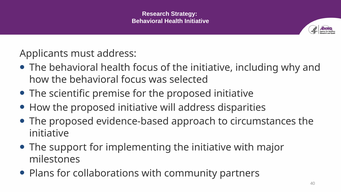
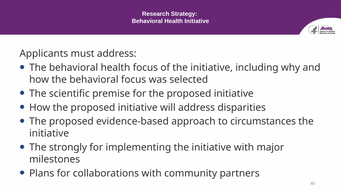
support: support -> strongly
